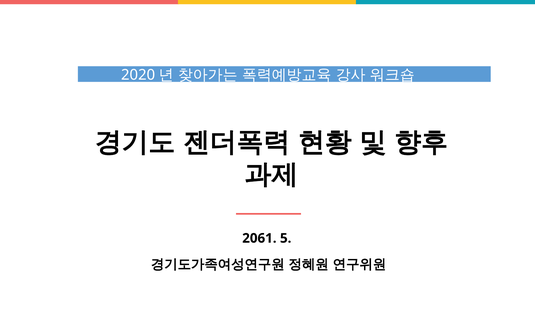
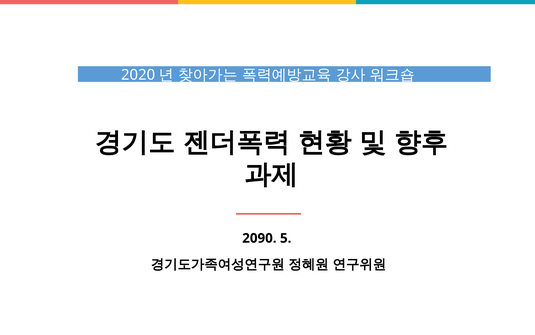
2061: 2061 -> 2090
